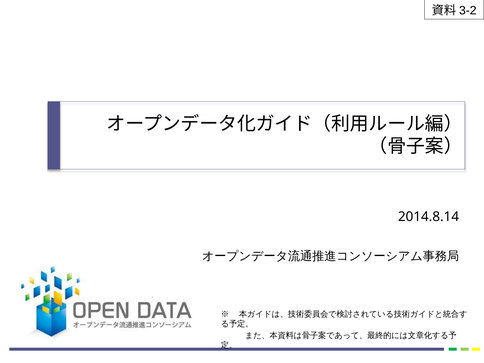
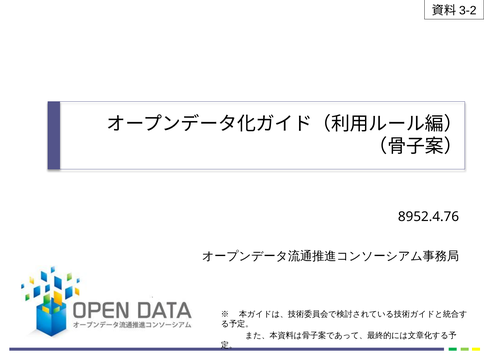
2014.8.14: 2014.8.14 -> 8952.4.76
